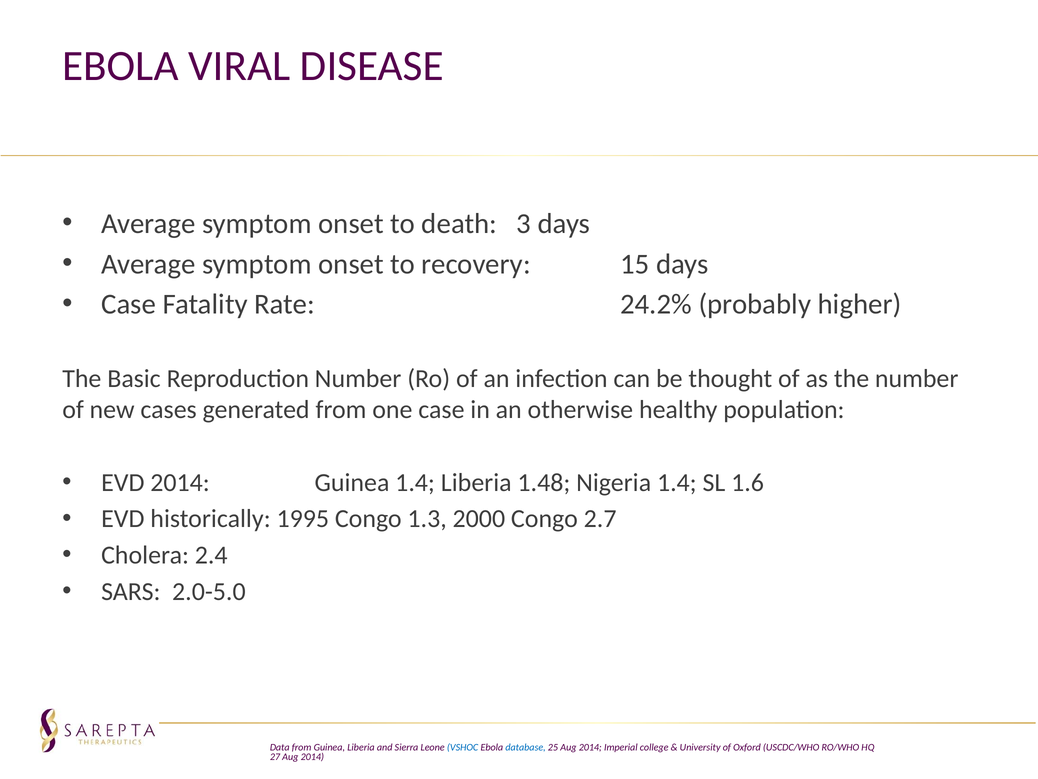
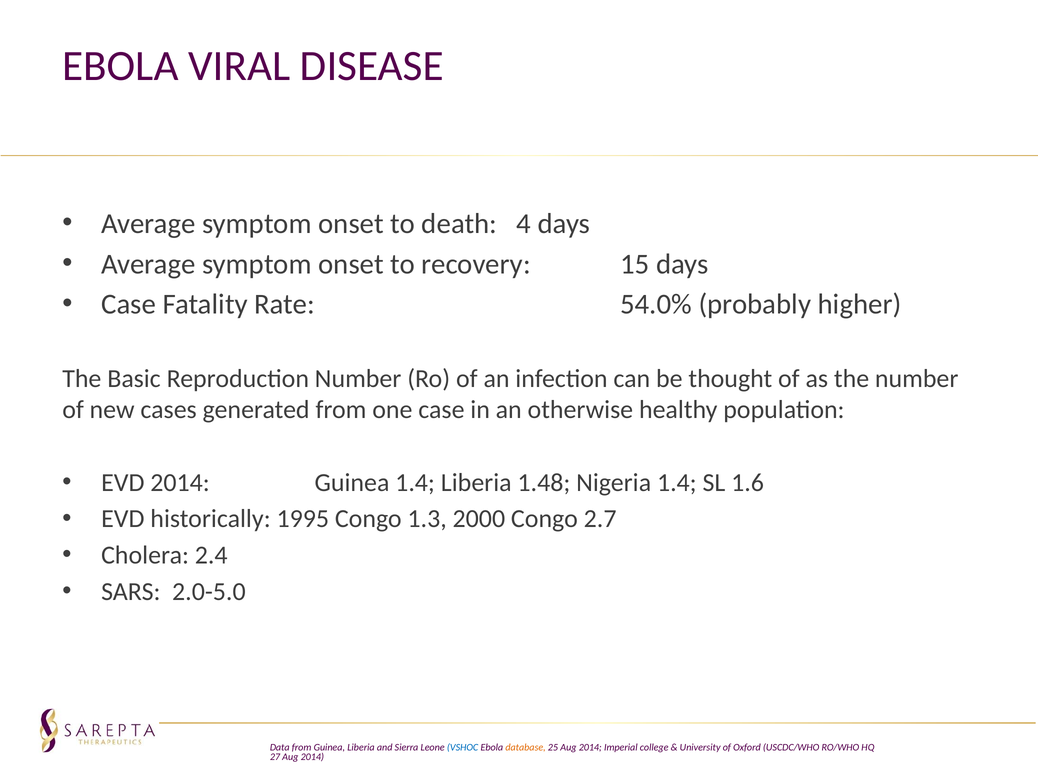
3: 3 -> 4
24.2%: 24.2% -> 54.0%
database colour: blue -> orange
